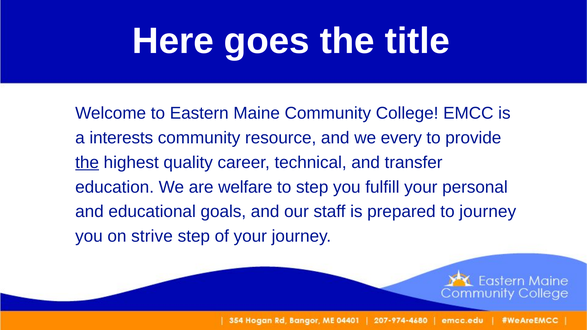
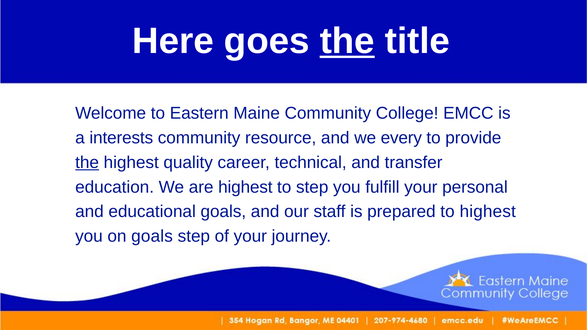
the at (347, 41) underline: none -> present
are welfare: welfare -> highest
to journey: journey -> highest
on strive: strive -> goals
